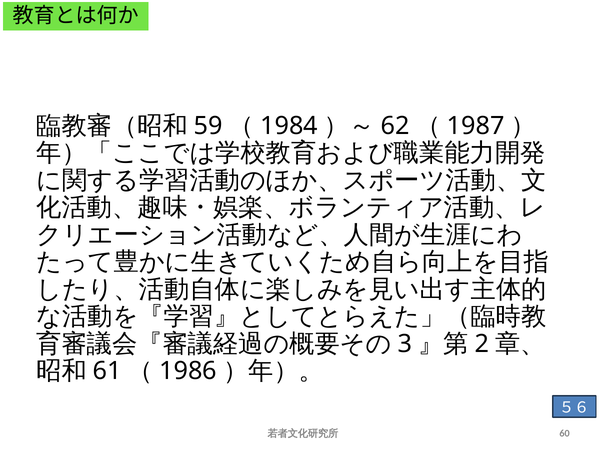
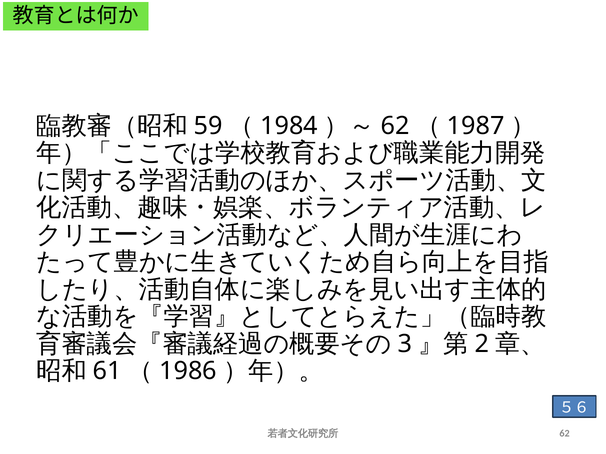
60 at (565, 434): 60 -> 62
